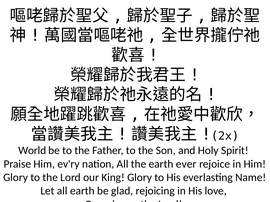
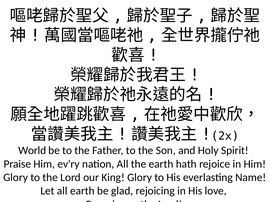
ever: ever -> hath
